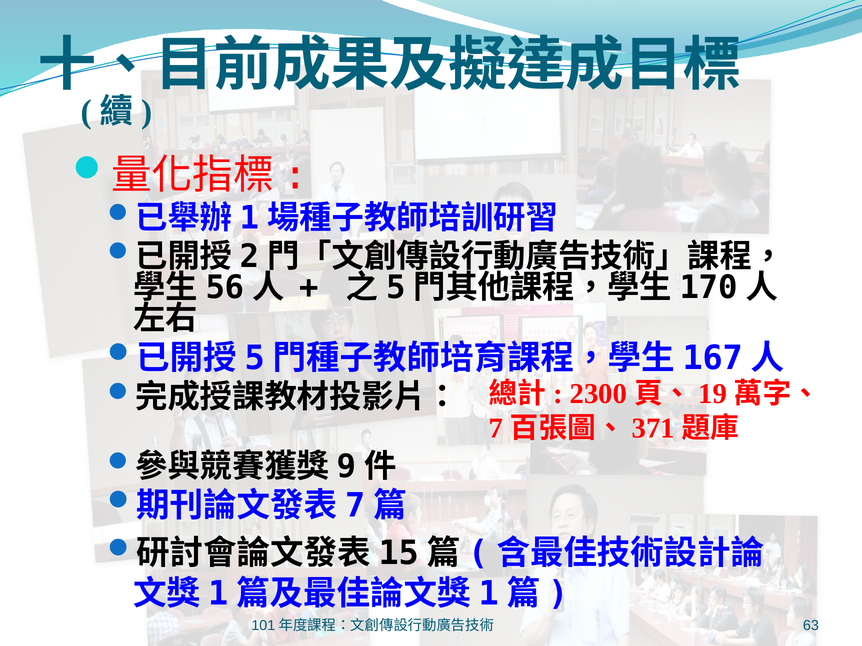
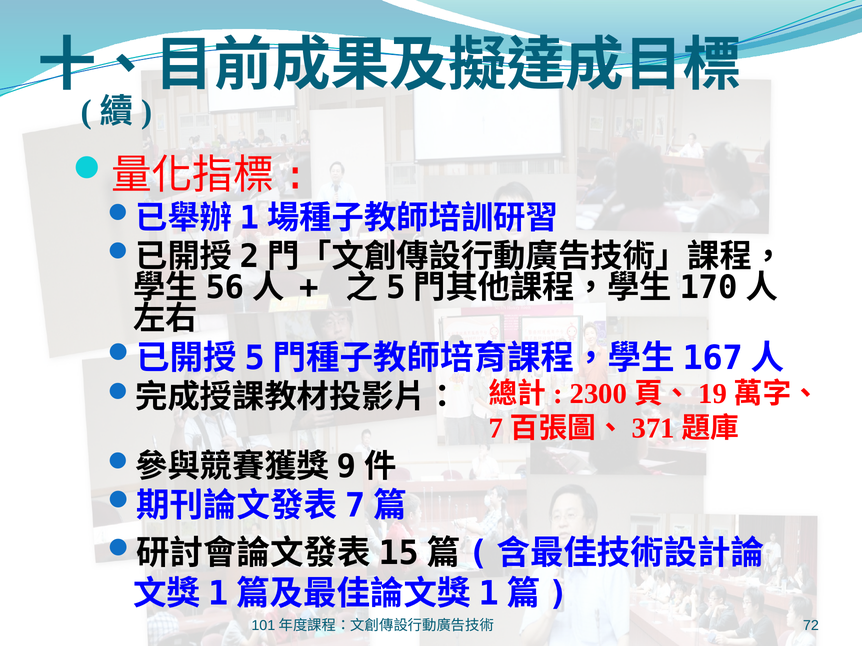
63: 63 -> 72
